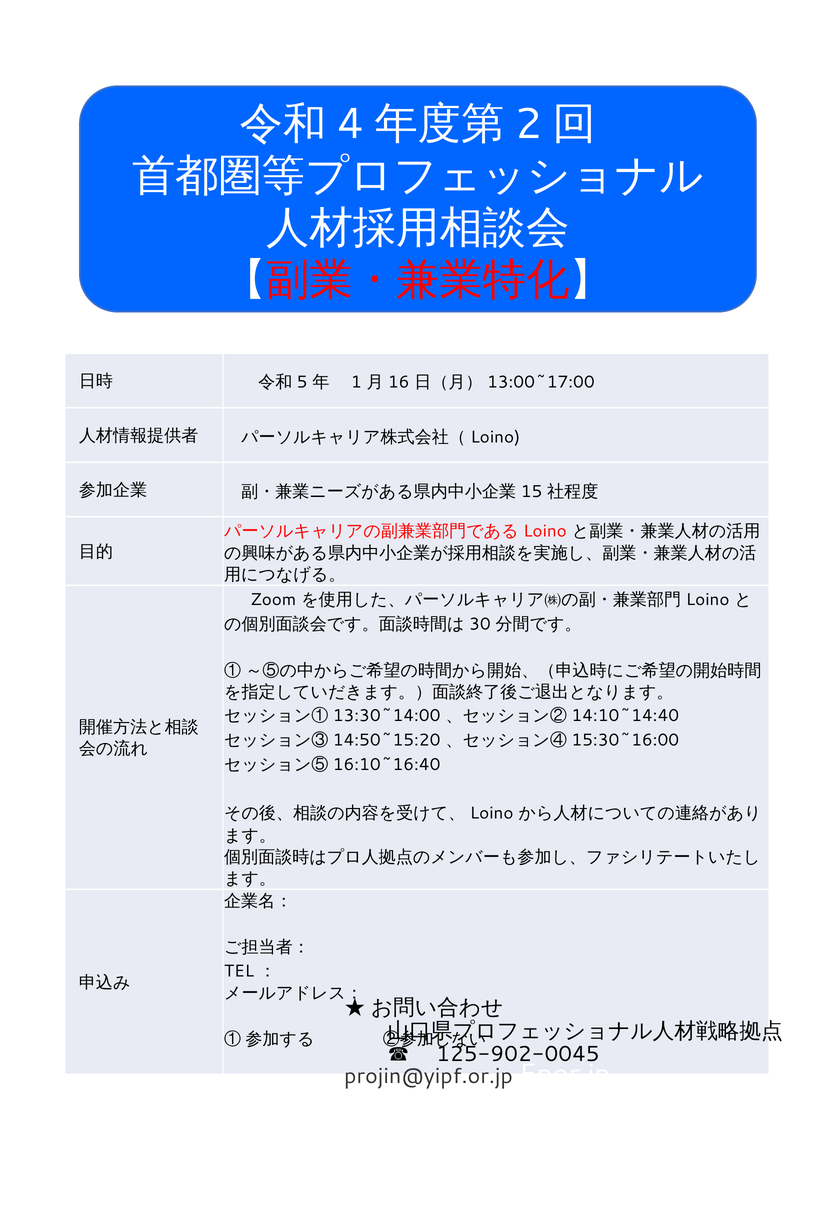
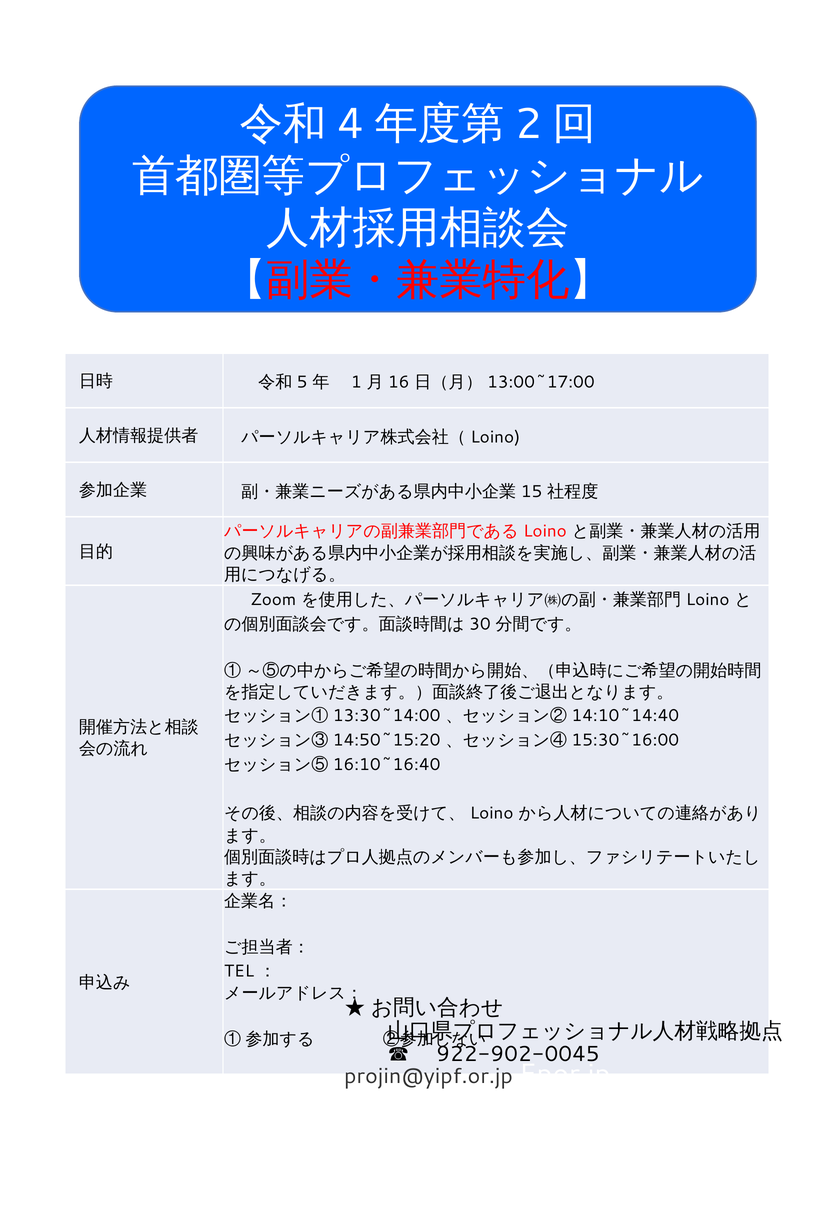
125-902-0045: 125-902-0045 -> 922-902-0045
